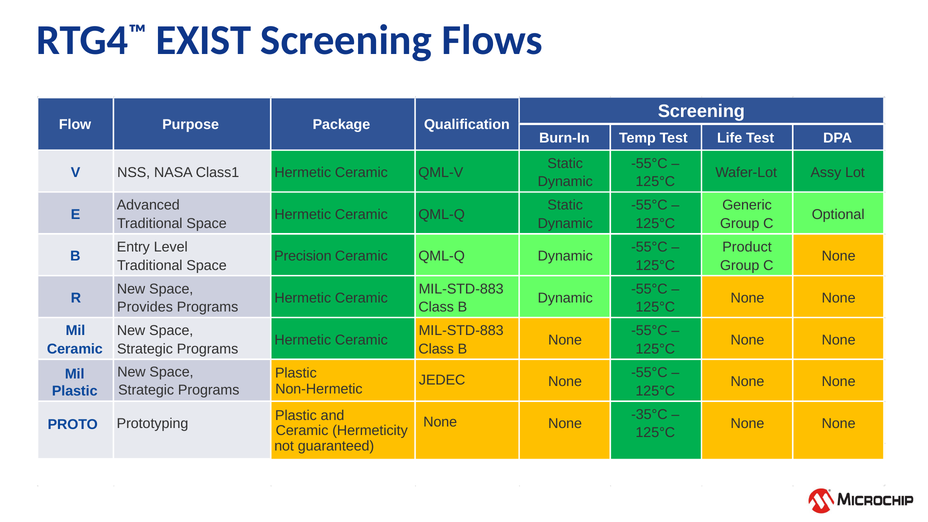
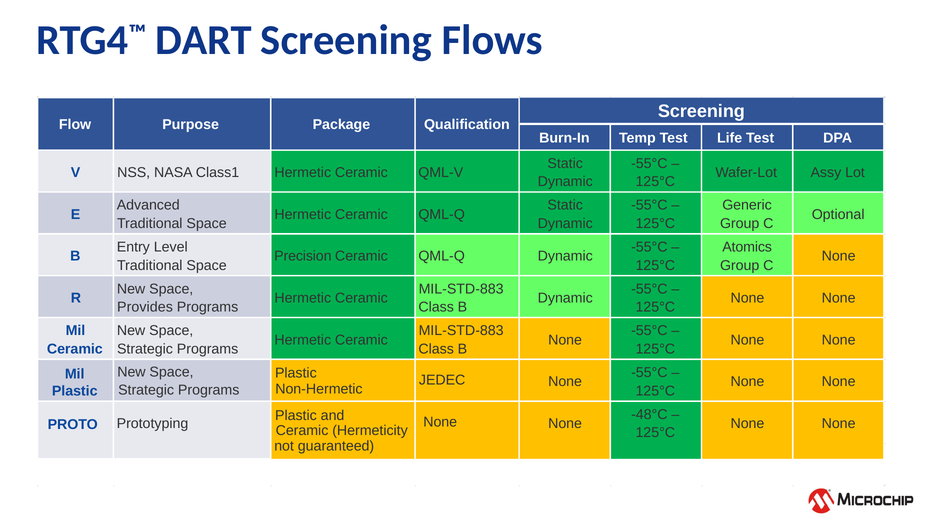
EXIST: EXIST -> DART
Product: Product -> Atomics
-35°C: -35°C -> -48°C
